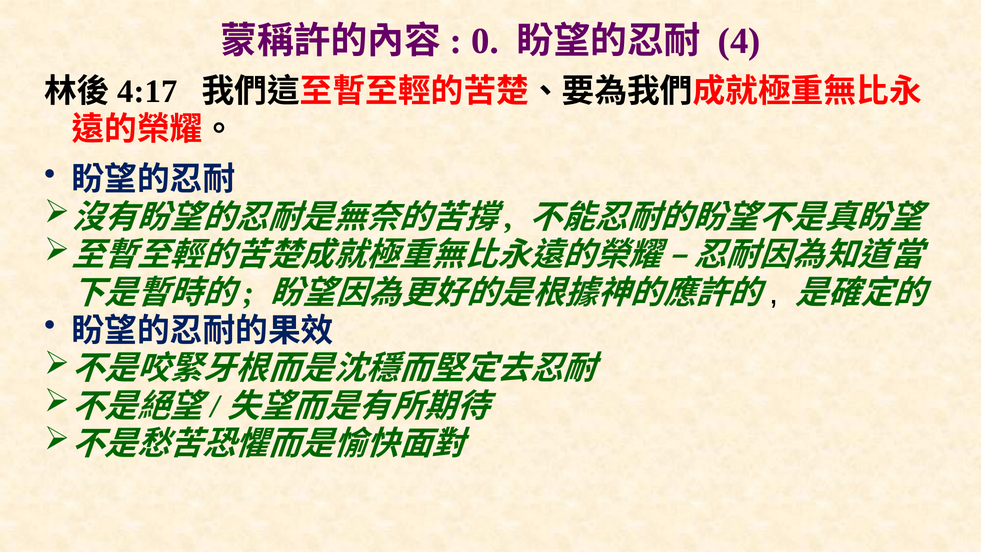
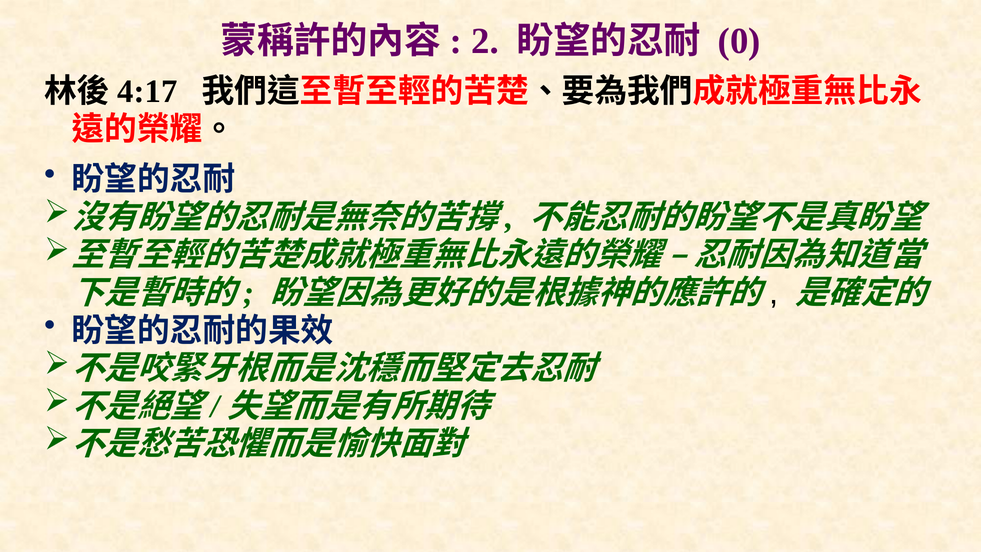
0: 0 -> 2
4: 4 -> 0
